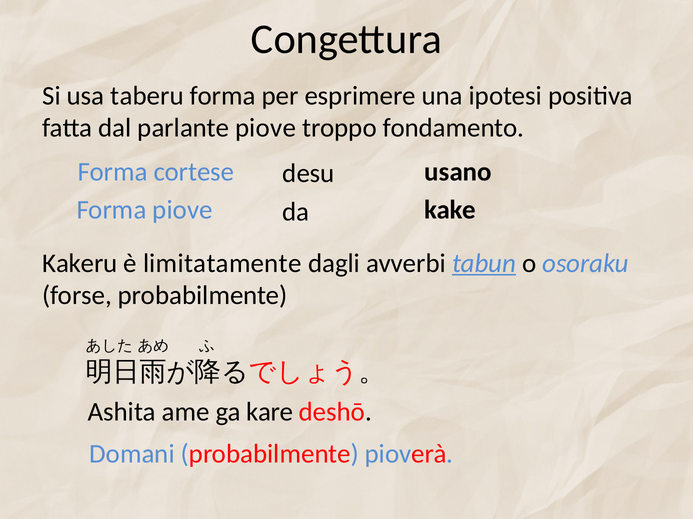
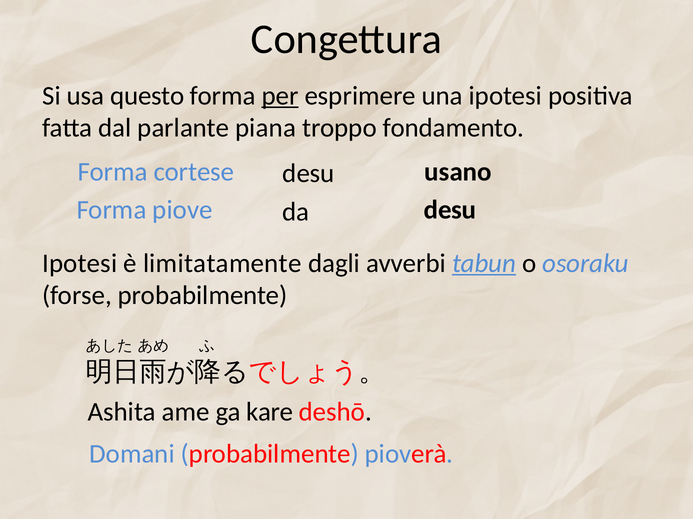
taberu: taberu -> questo
per underline: none -> present
parlante piove: piove -> piana
kake at (450, 210): kake -> desu
Kakeru at (80, 264): Kakeru -> Ipotesi
